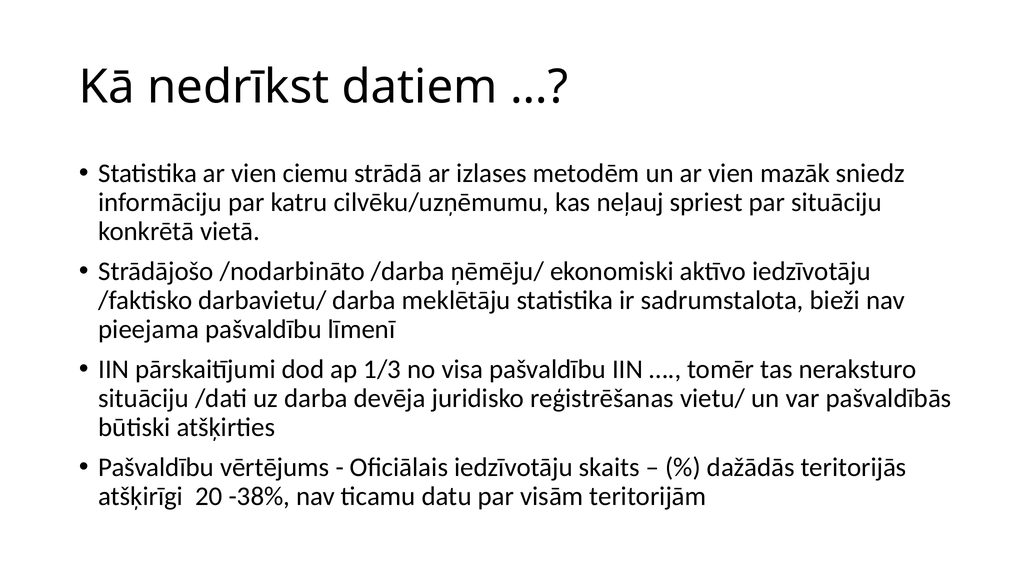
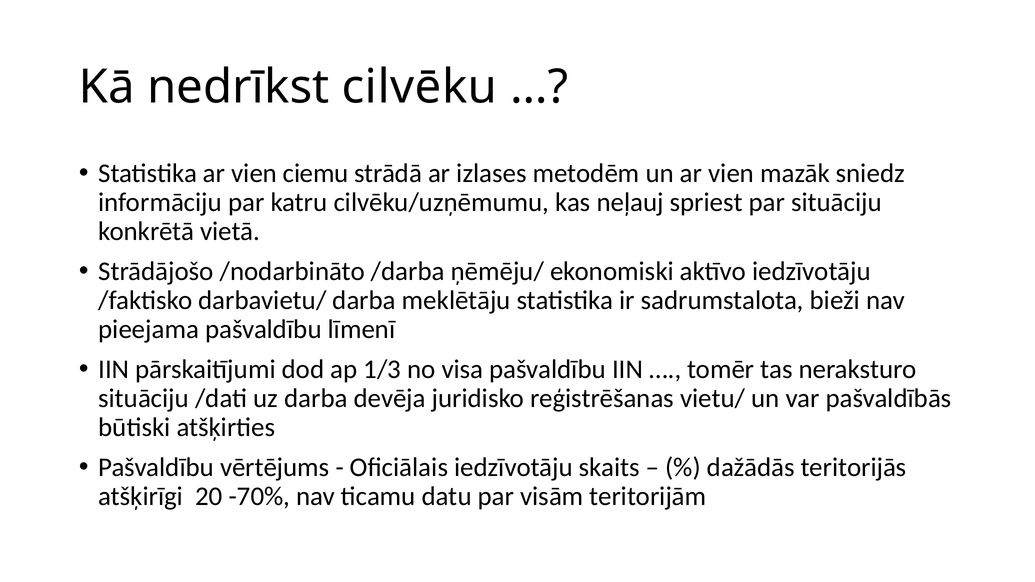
datiem: datiem -> cilvēku
-38%: -38% -> -70%
